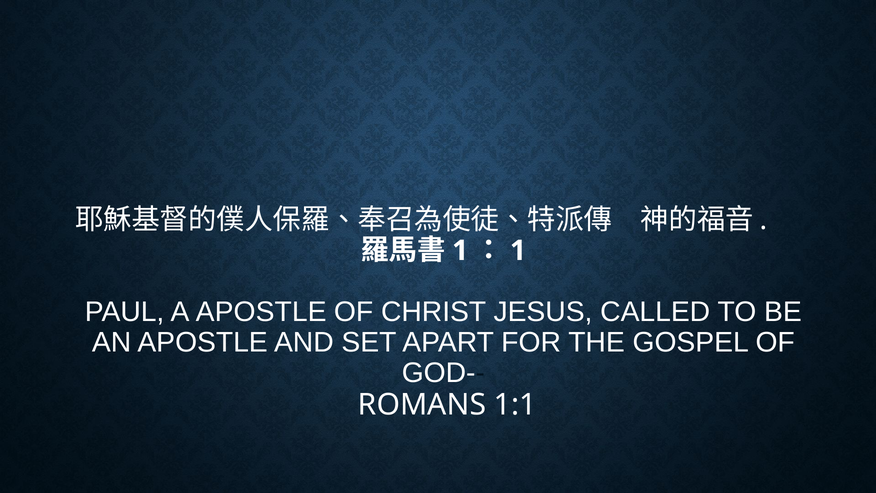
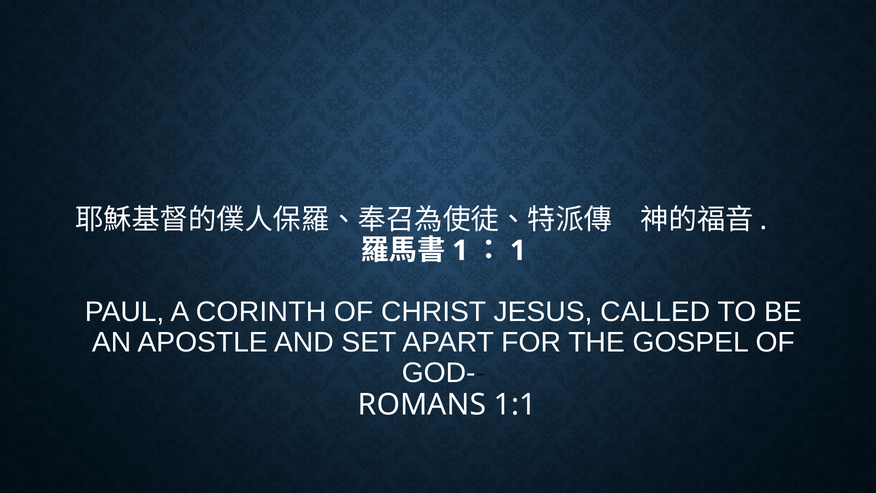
A APOSTLE: APOSTLE -> CORINTH
